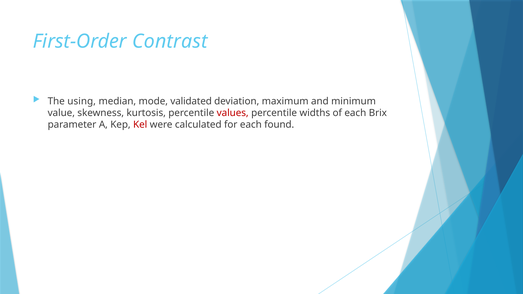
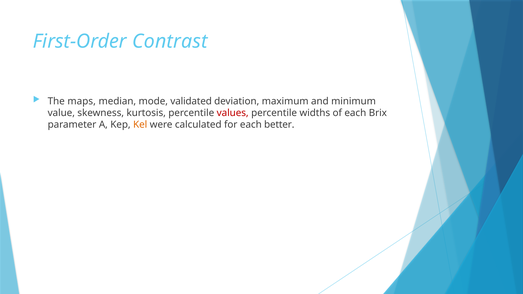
using: using -> maps
Kel colour: red -> orange
found: found -> better
